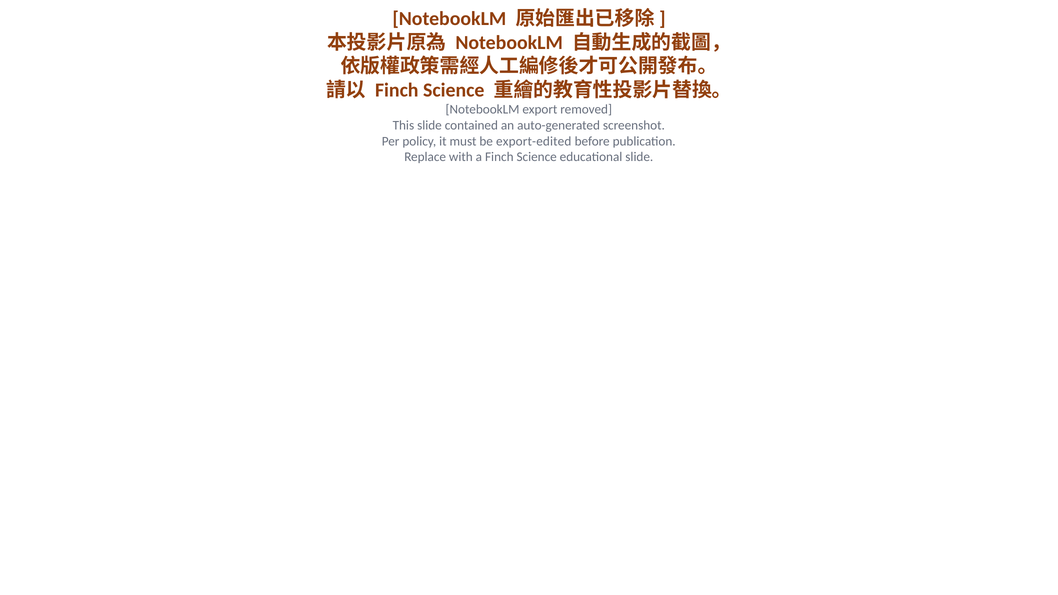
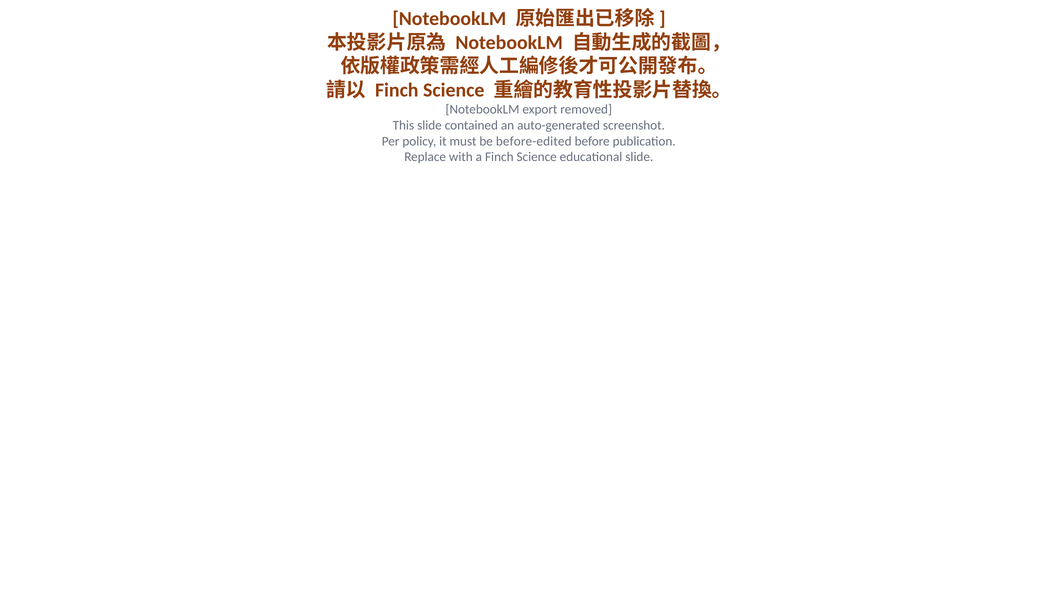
export-edited: export-edited -> before-edited
